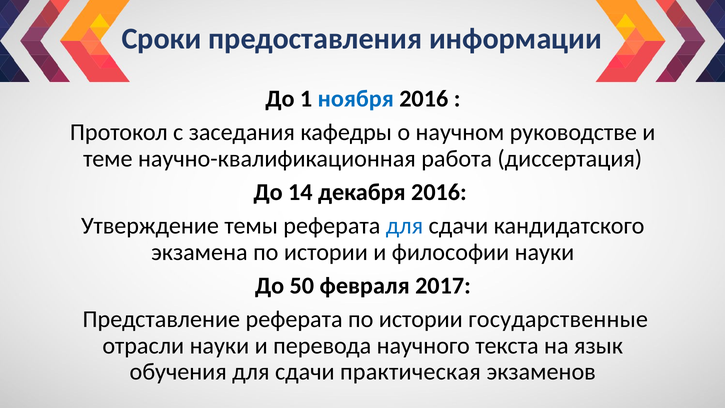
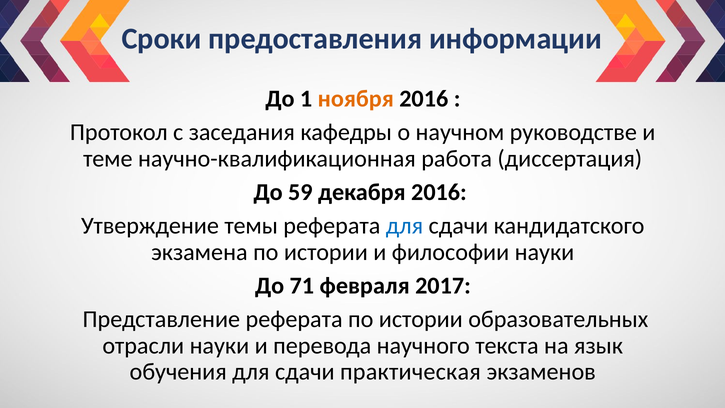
ноября colour: blue -> orange
14: 14 -> 59
50: 50 -> 71
государственные: государственные -> образовательных
